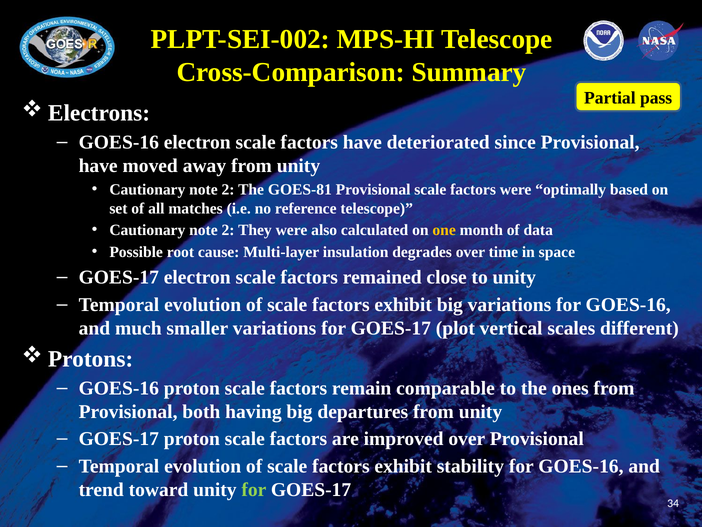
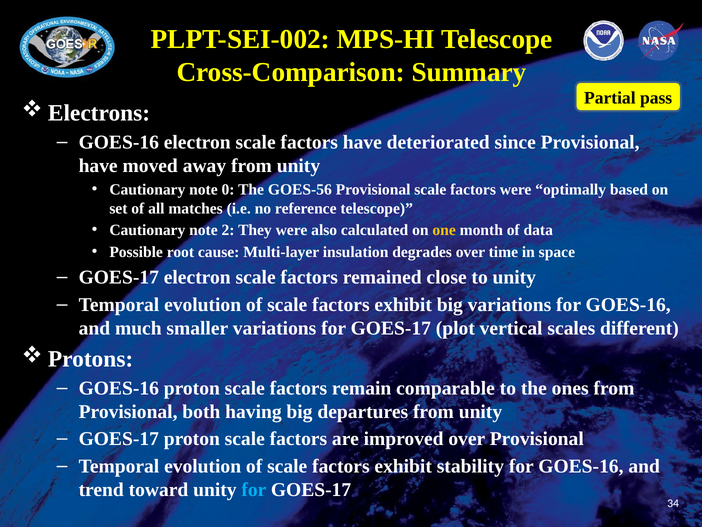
2 at (228, 189): 2 -> 0
GOES-81: GOES-81 -> GOES-56
for at (254, 489) colour: light green -> light blue
